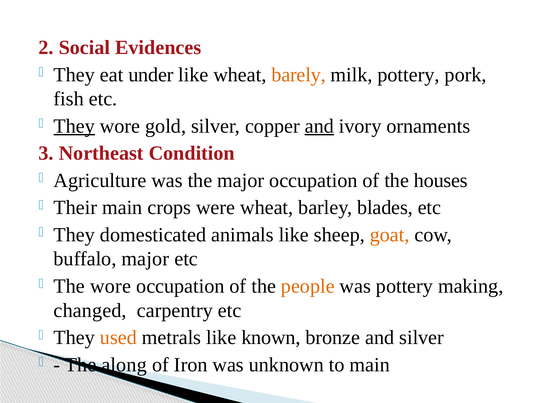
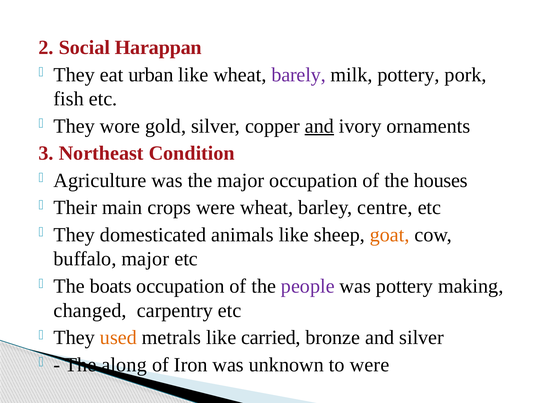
Evidences: Evidences -> Harappan
under: under -> urban
barely colour: orange -> purple
They at (74, 126) underline: present -> none
blades: blades -> centre
The wore: wore -> boats
people colour: orange -> purple
known: known -> carried
to main: main -> were
